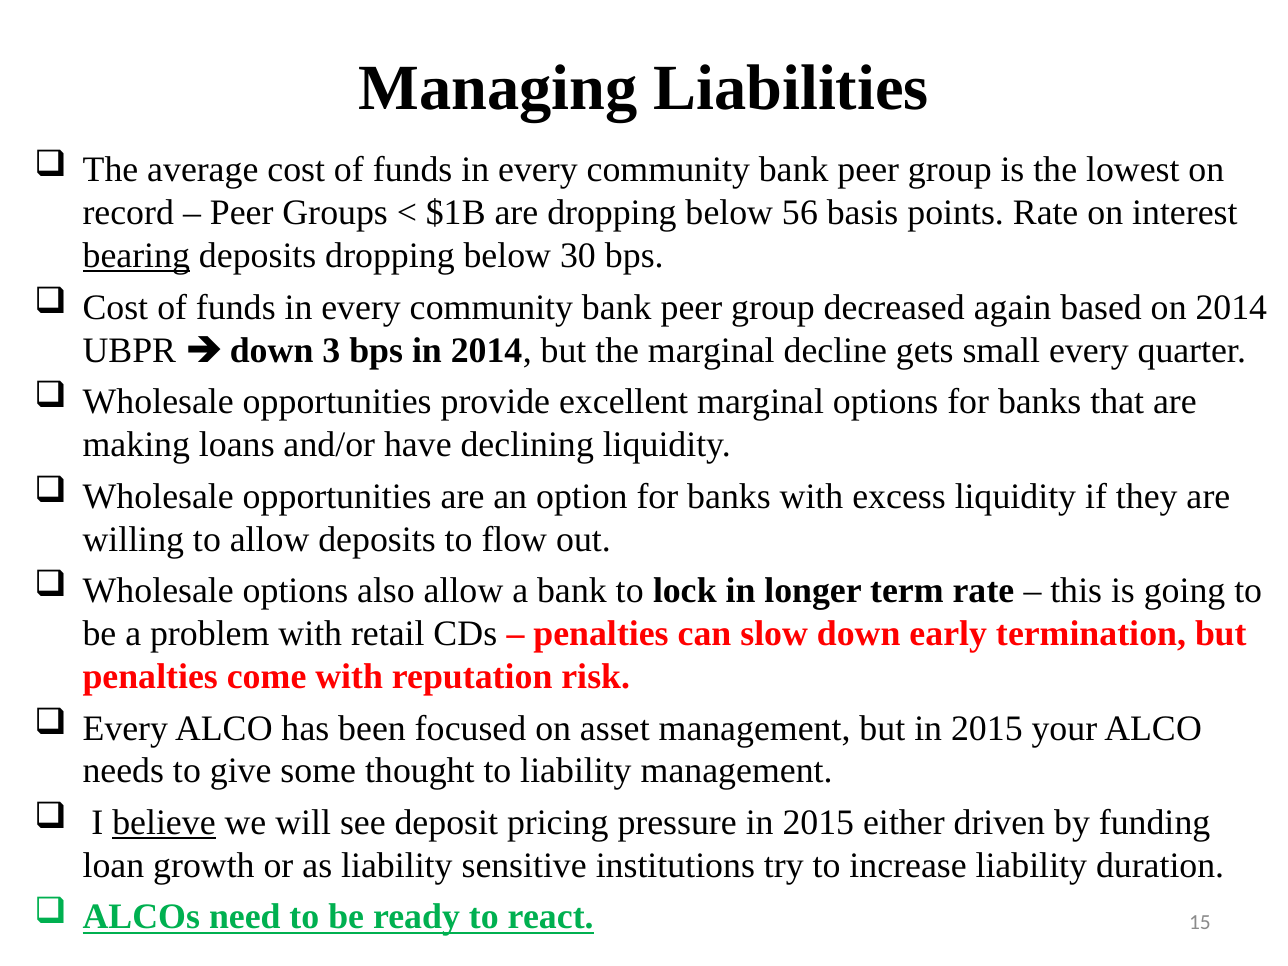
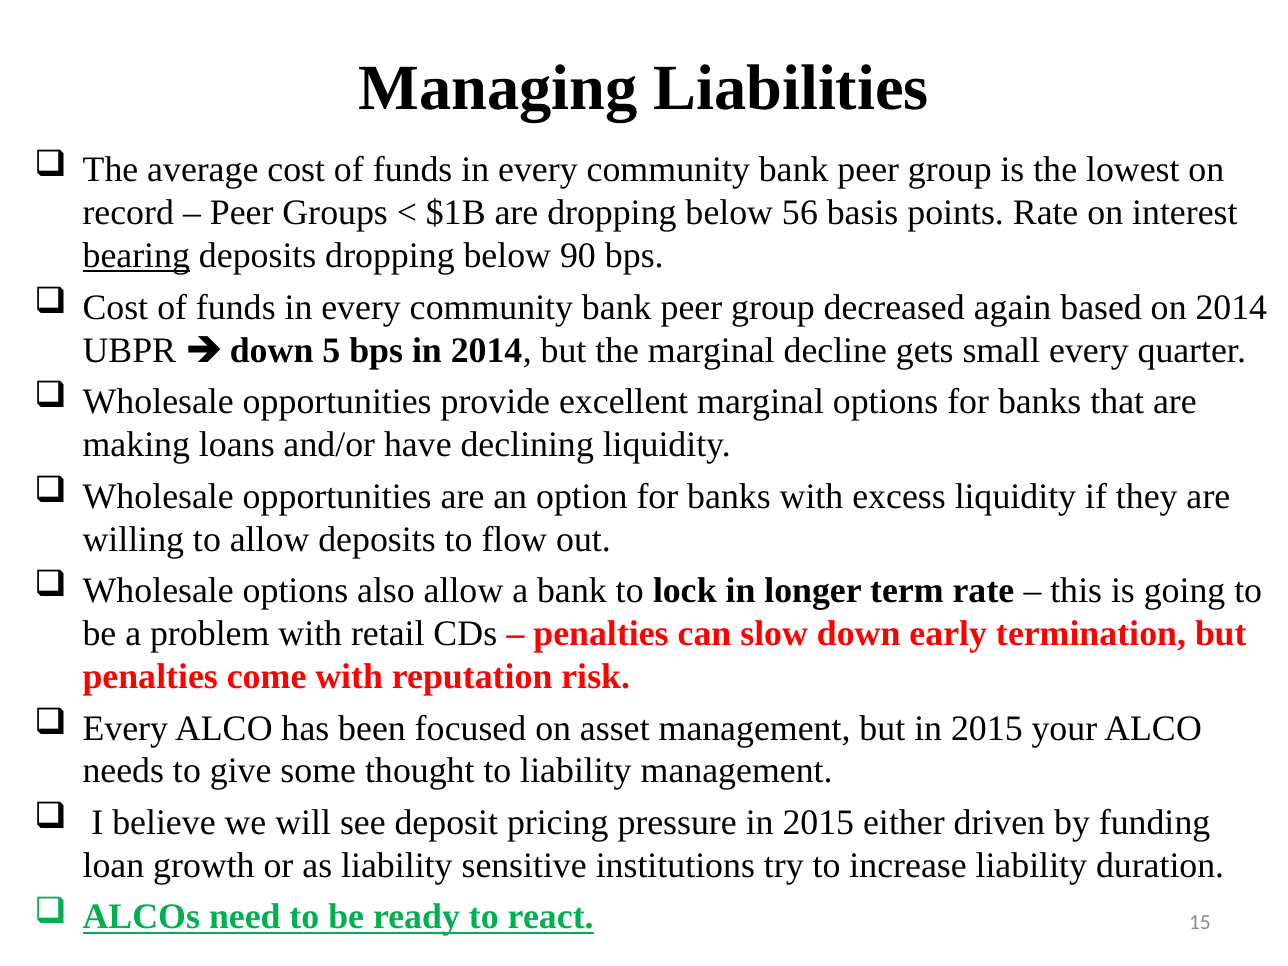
30: 30 -> 90
3: 3 -> 5
believe underline: present -> none
